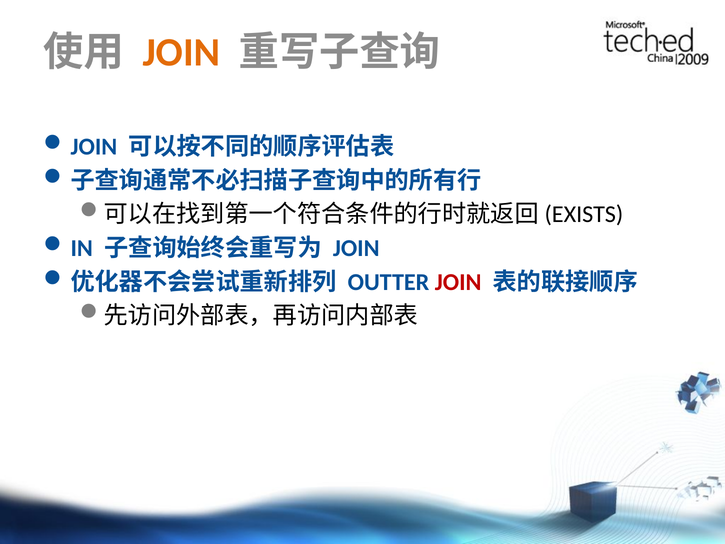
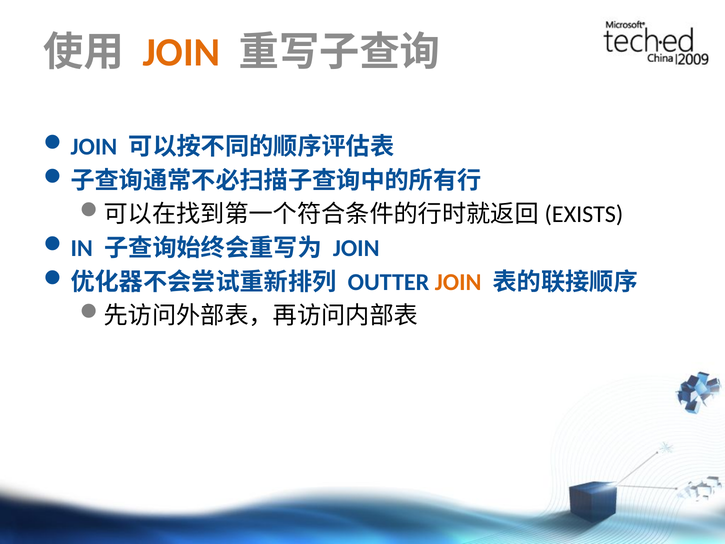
JOIN at (458, 282) colour: red -> orange
